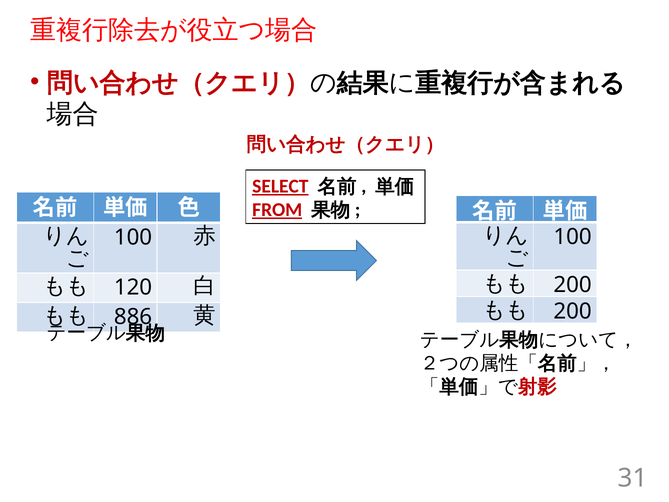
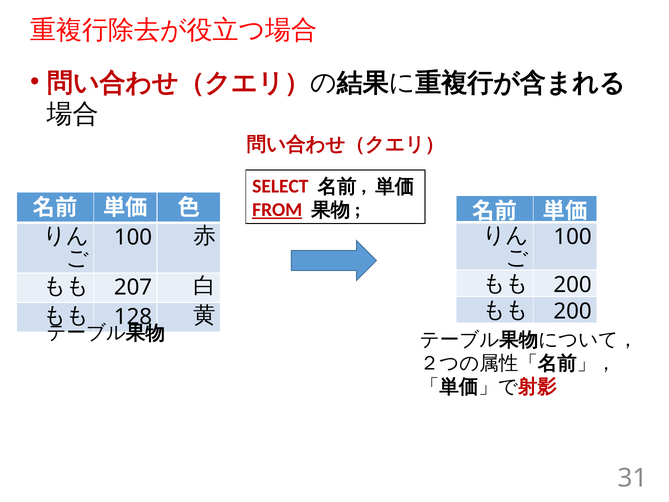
SELECT underline: present -> none
120: 120 -> 207
886: 886 -> 128
